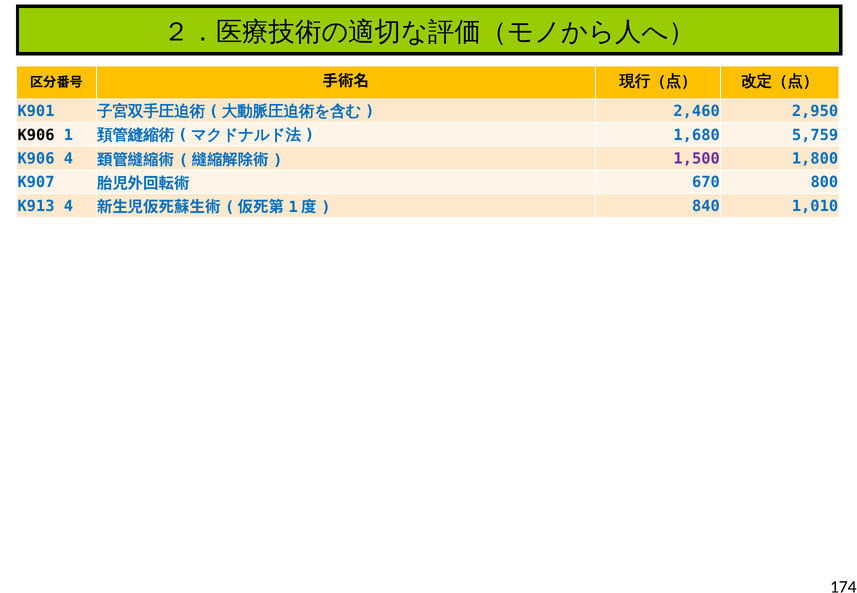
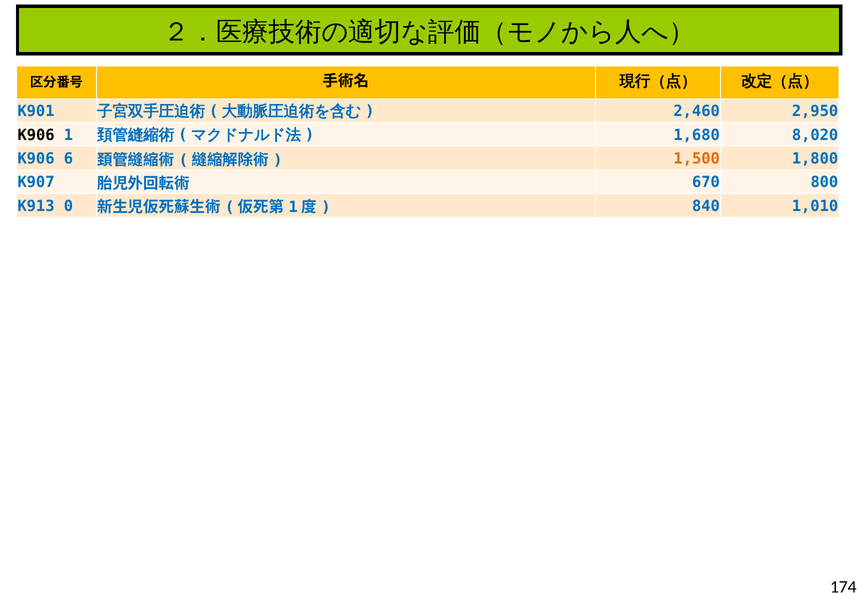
5,759: 5,759 -> 8,020
K906 4: 4 -> 6
1,500 colour: purple -> orange
K913 4: 4 -> 0
